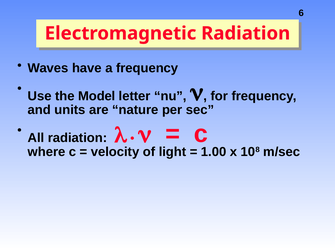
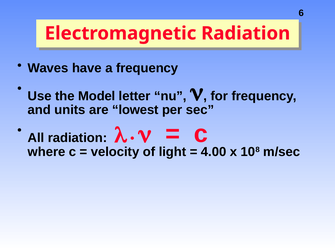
nature: nature -> lowest
1.00: 1.00 -> 4.00
